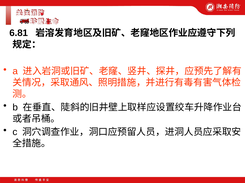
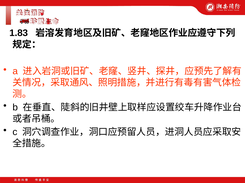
6.81: 6.81 -> 1.83
